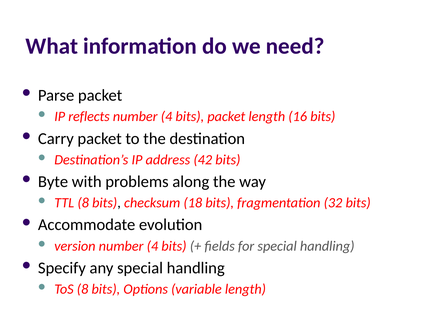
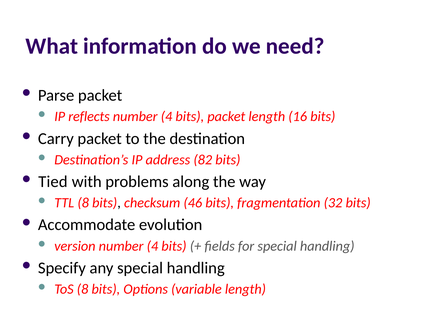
42: 42 -> 82
Byte: Byte -> Tied
18: 18 -> 46
